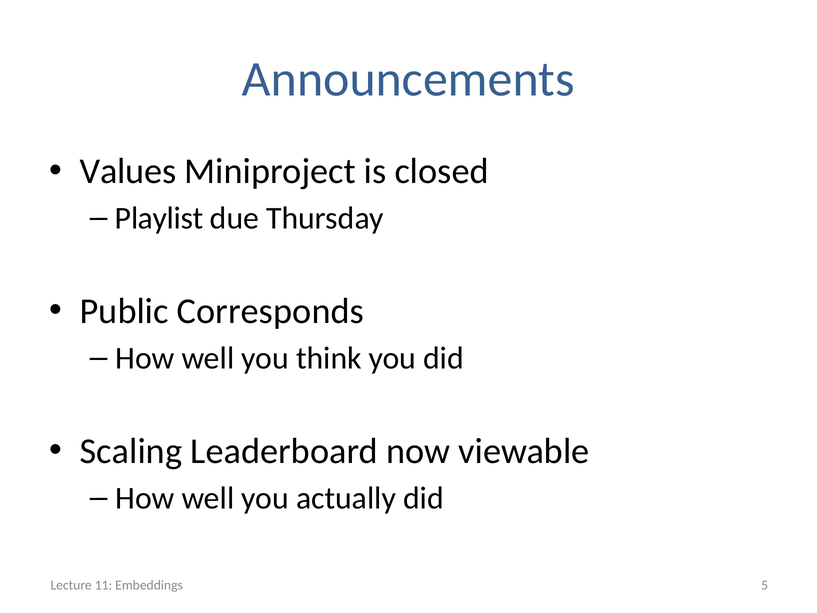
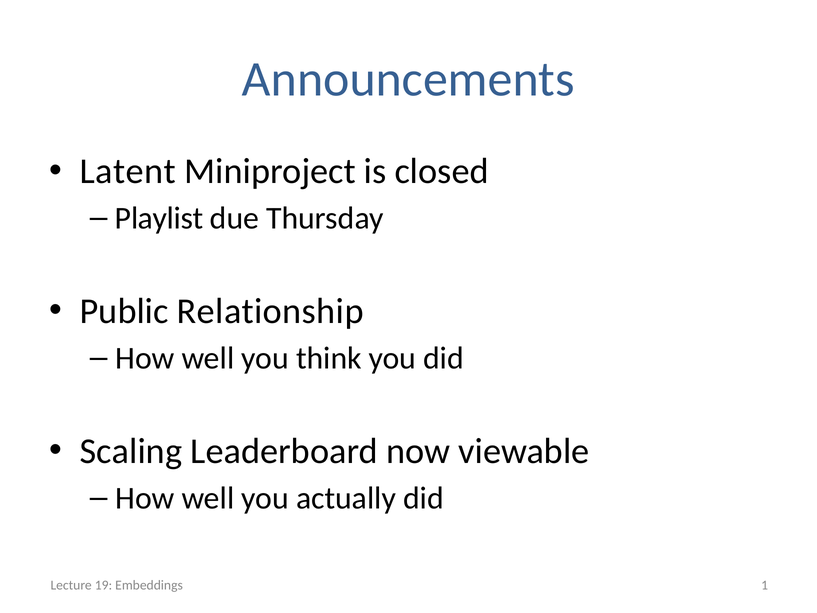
Values: Values -> Latent
Corresponds: Corresponds -> Relationship
11: 11 -> 19
5: 5 -> 1
